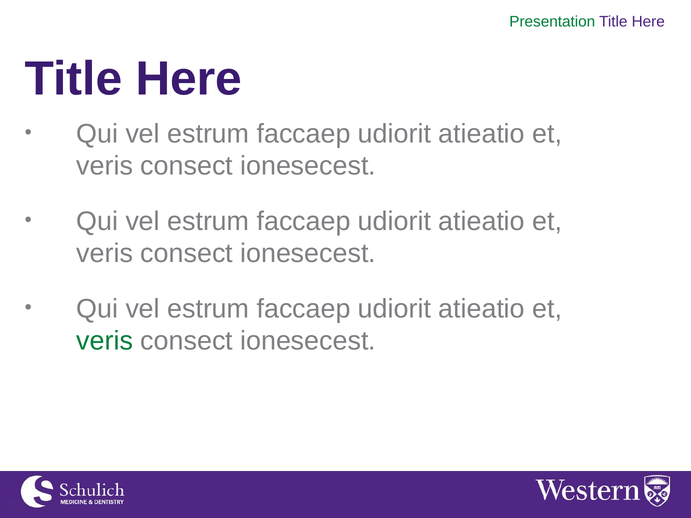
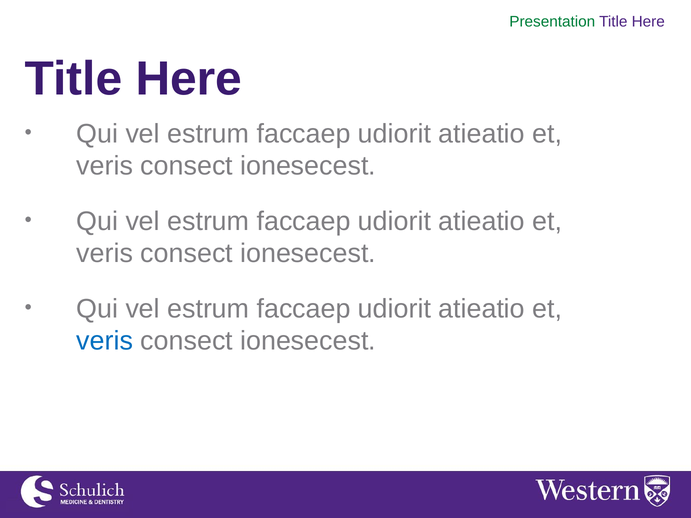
veris at (105, 341) colour: green -> blue
